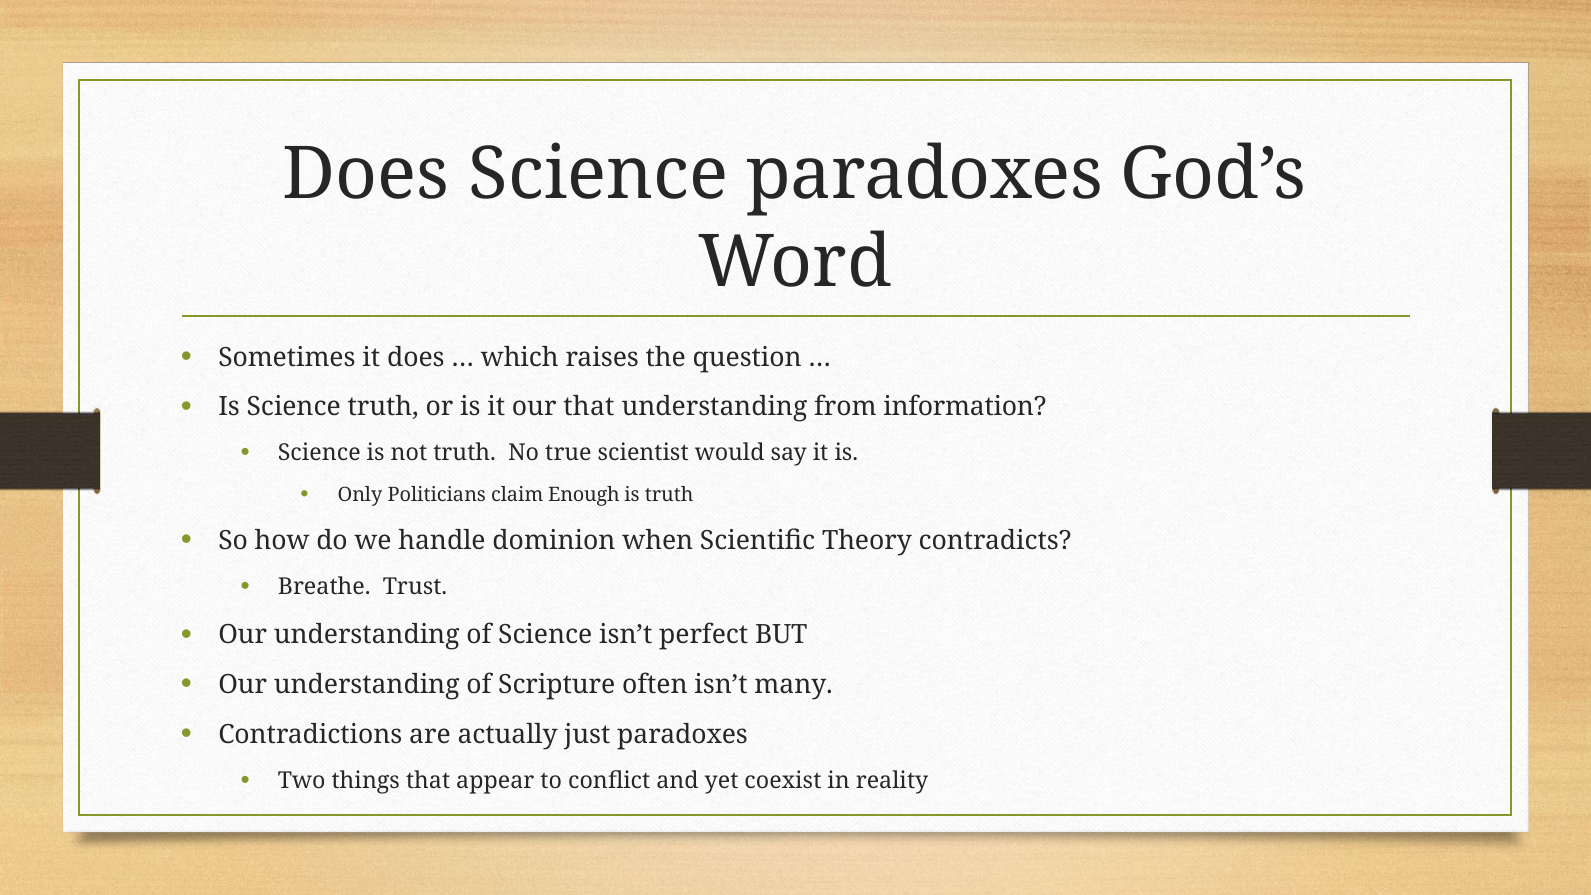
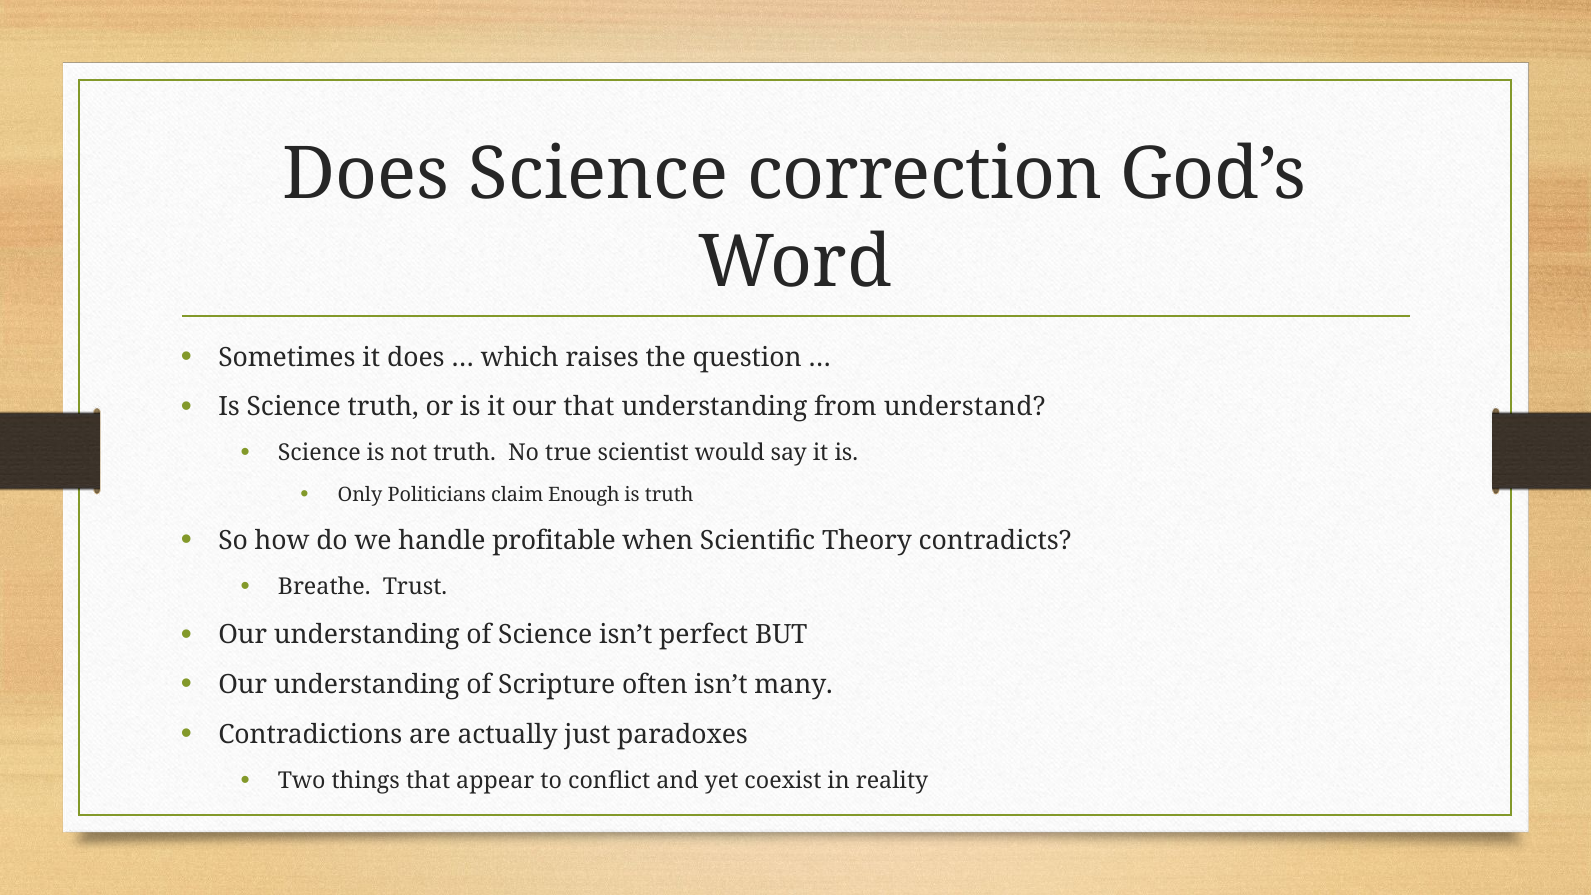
Science paradoxes: paradoxes -> correction
information: information -> understand
dominion: dominion -> profitable
